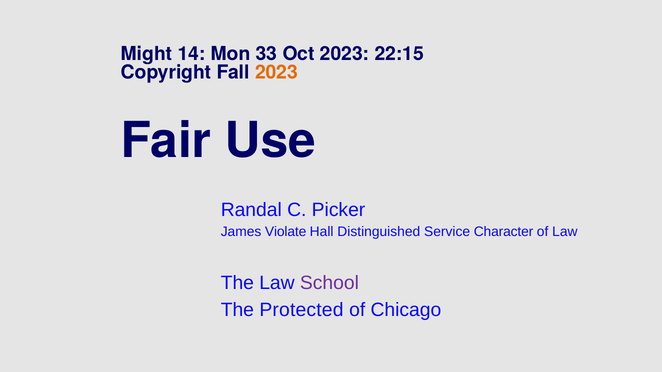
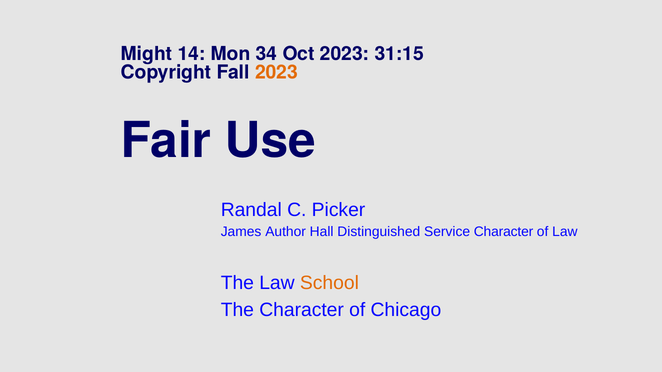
33: 33 -> 34
22:15: 22:15 -> 31:15
Violate: Violate -> Author
School colour: purple -> orange
The Protected: Protected -> Character
